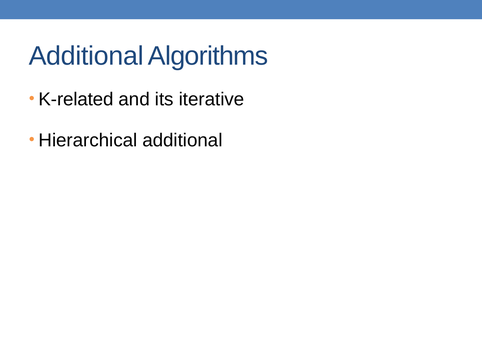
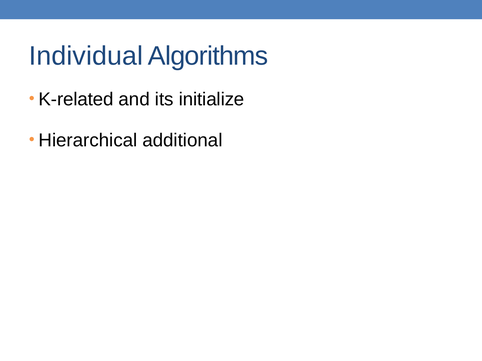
Additional at (86, 56): Additional -> Individual
iterative: iterative -> initialize
